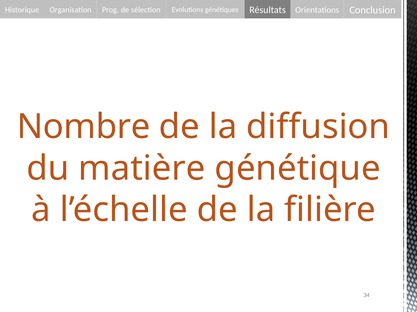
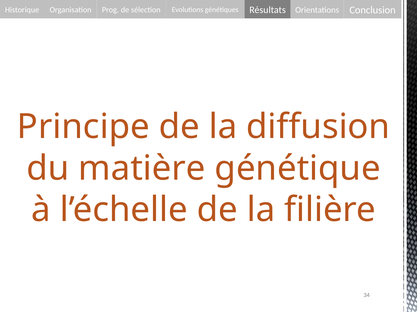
Nombre: Nombre -> Principe
